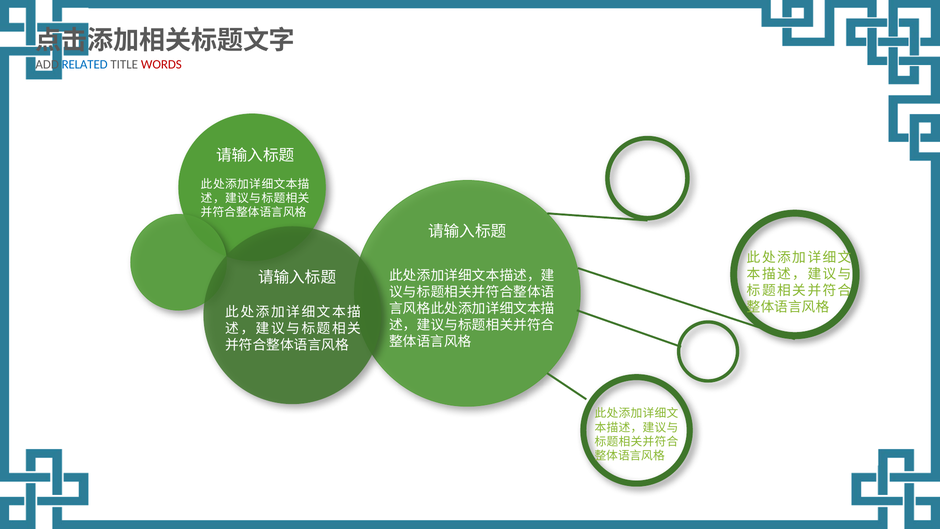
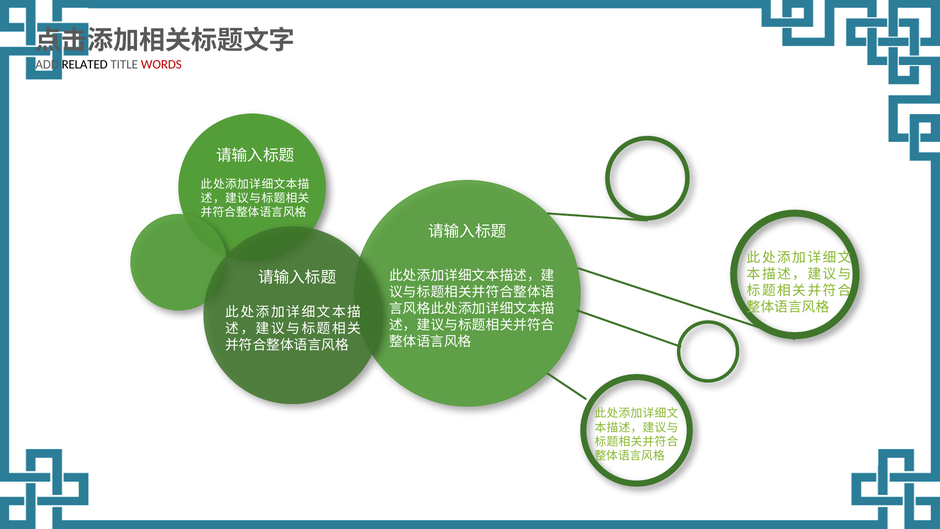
RELATED colour: blue -> black
